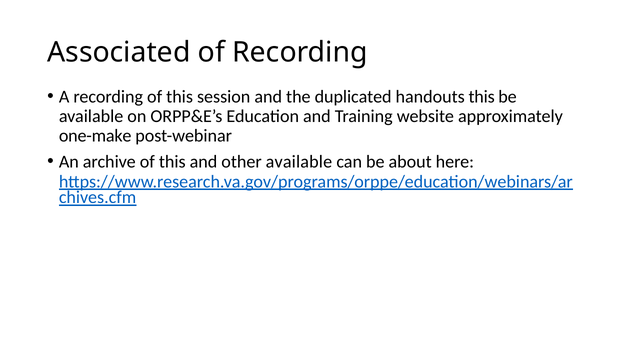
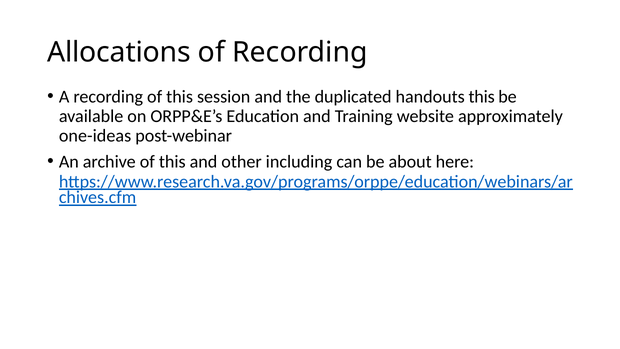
Associated: Associated -> Allocations
one-make: one-make -> one-ideas
other available: available -> including
